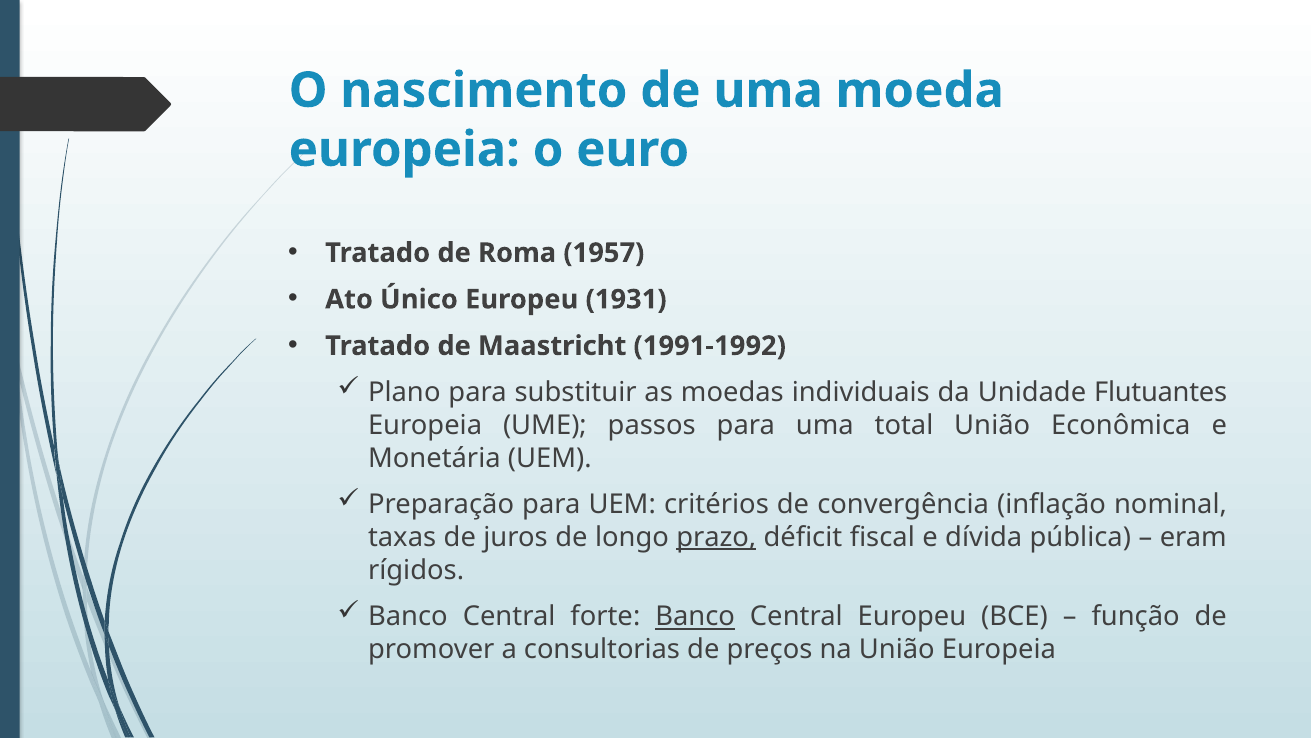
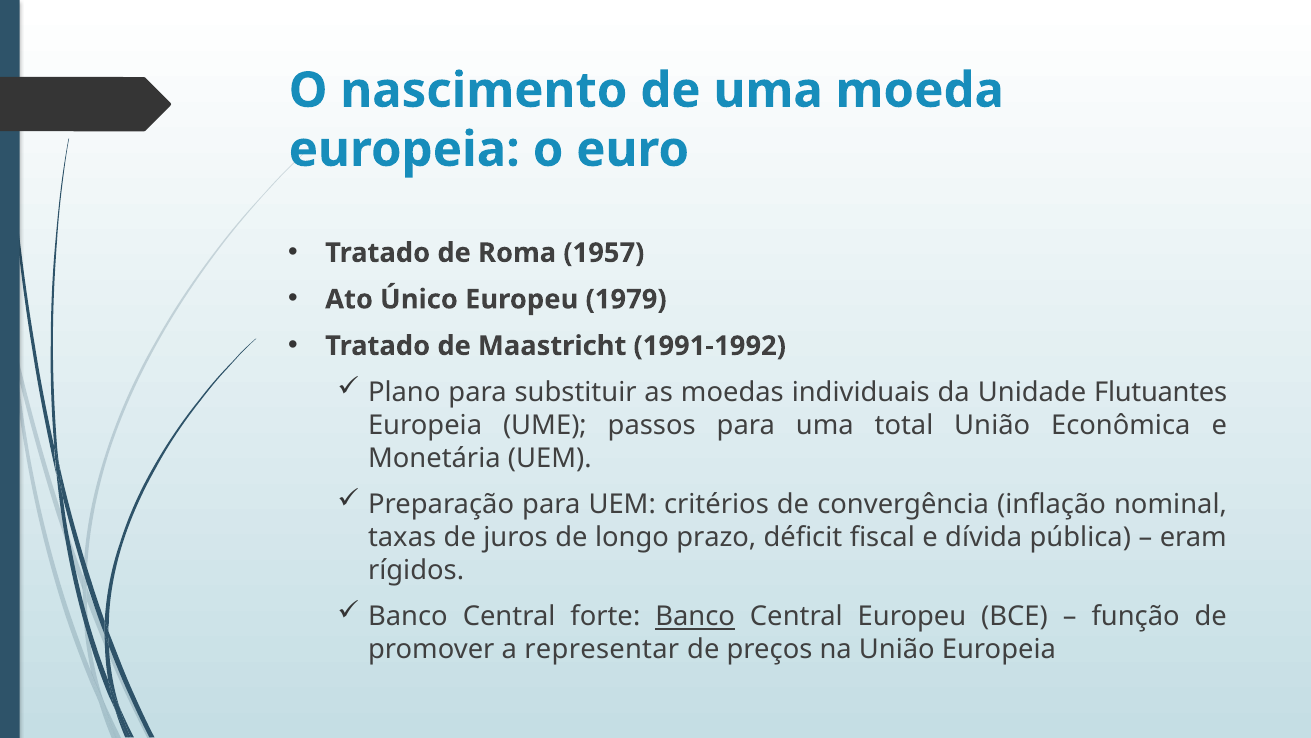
1931: 1931 -> 1979
prazo underline: present -> none
consultorias: consultorias -> representar
